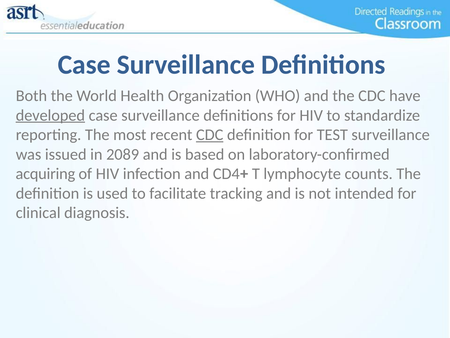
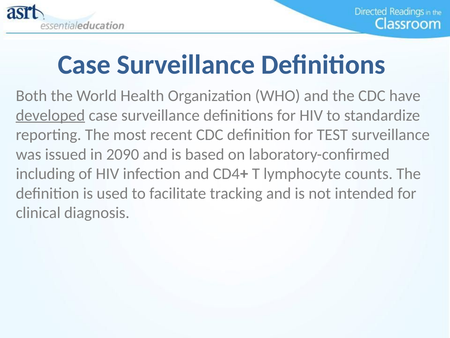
CDC at (210, 135) underline: present -> none
2089: 2089 -> 2090
acquiring: acquiring -> including
